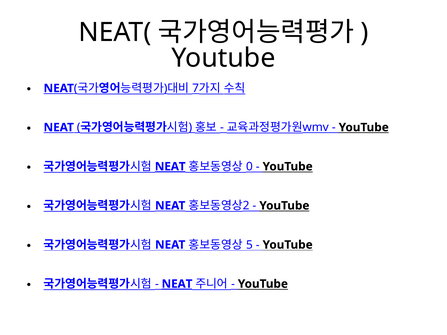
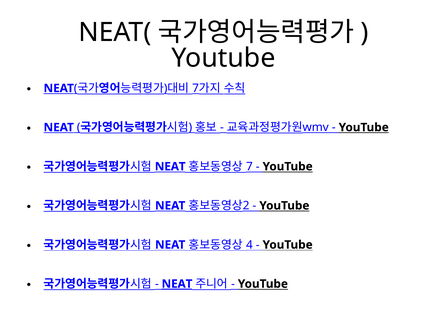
NEAT at (170, 167) underline: present -> none
0 at (249, 167): 0 -> 7
5: 5 -> 4
